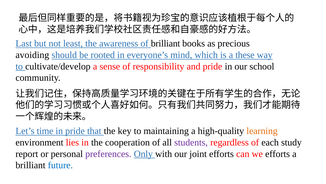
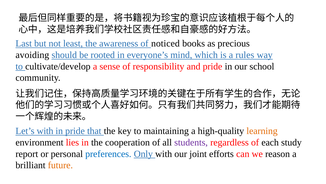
of brilliant: brilliant -> noticed
these: these -> rules
Let’s time: time -> with
preferences colour: purple -> blue
we efforts: efforts -> reason
future colour: blue -> orange
